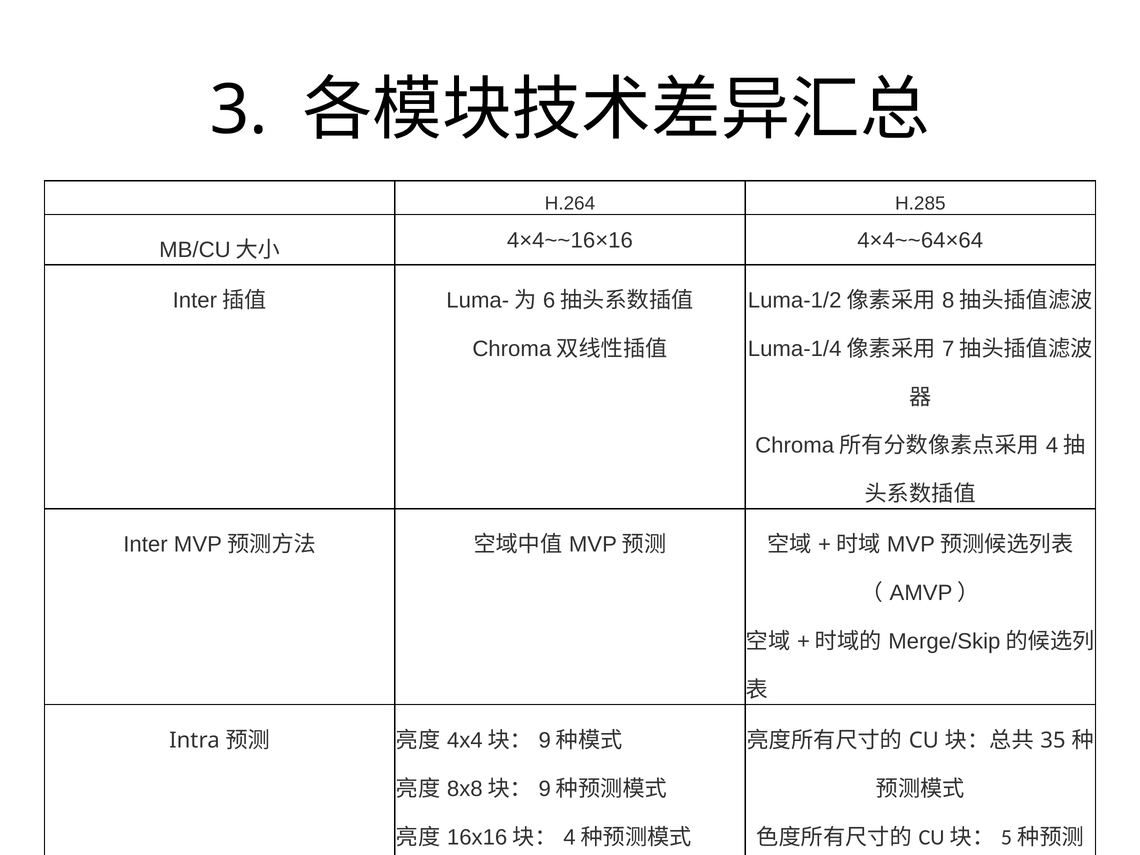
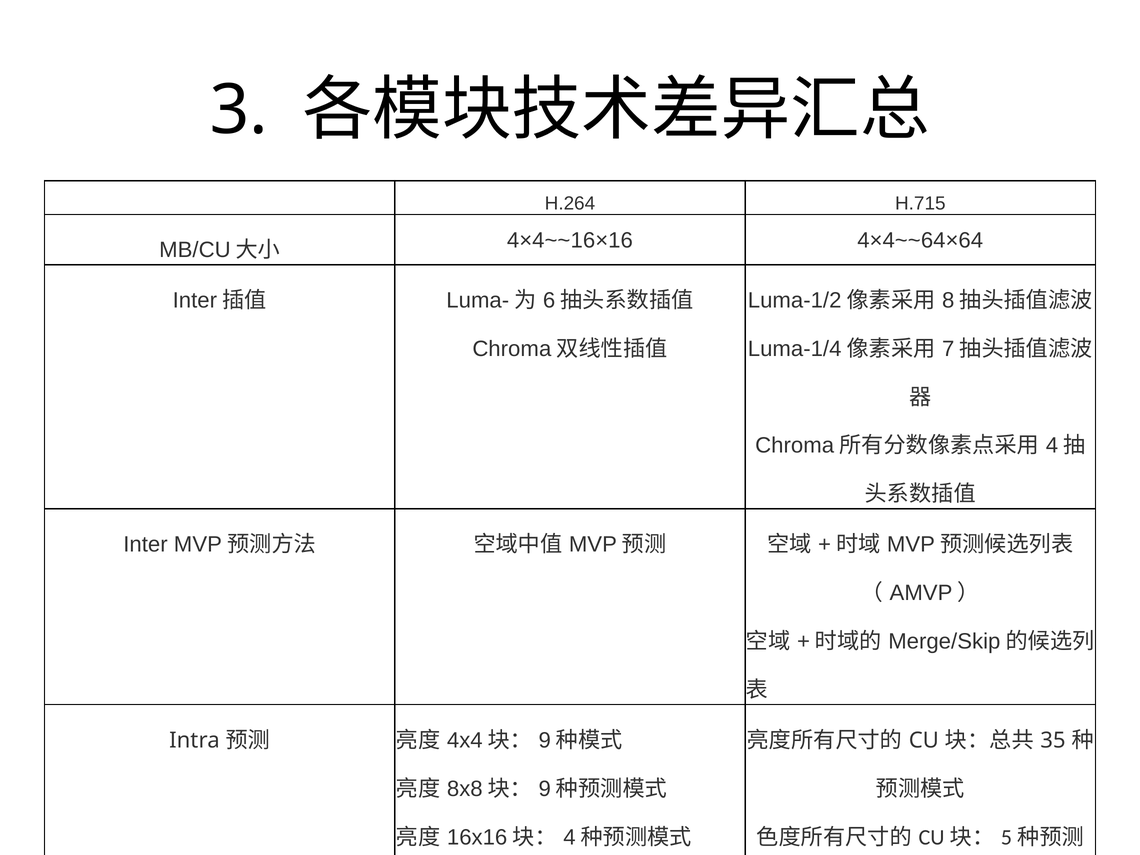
H.285: H.285 -> H.715
